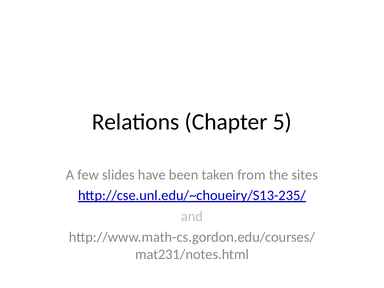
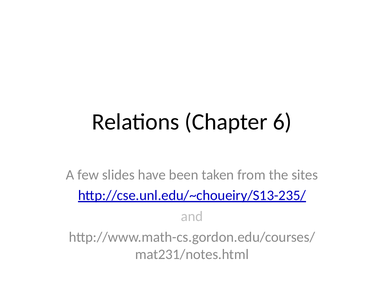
5: 5 -> 6
